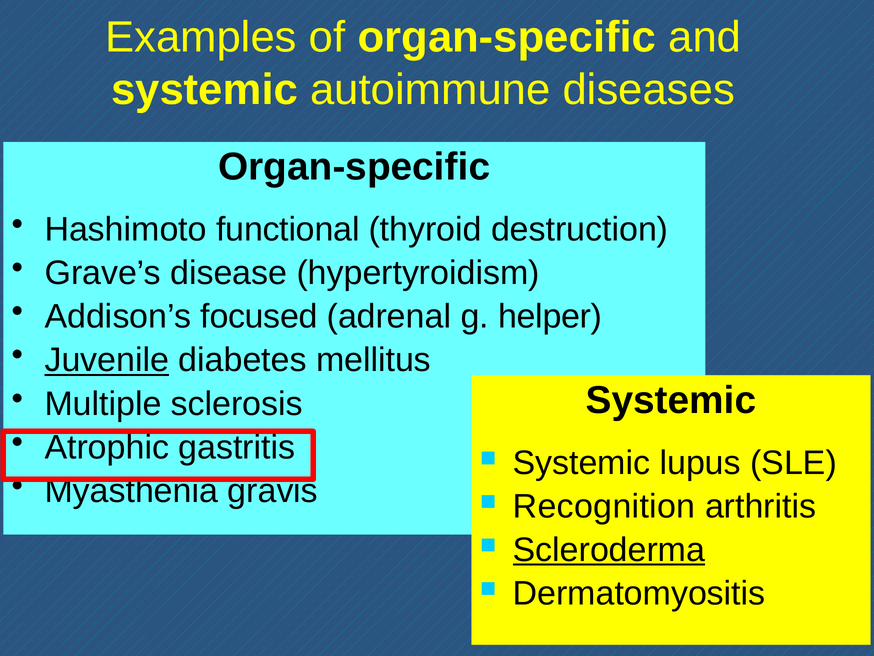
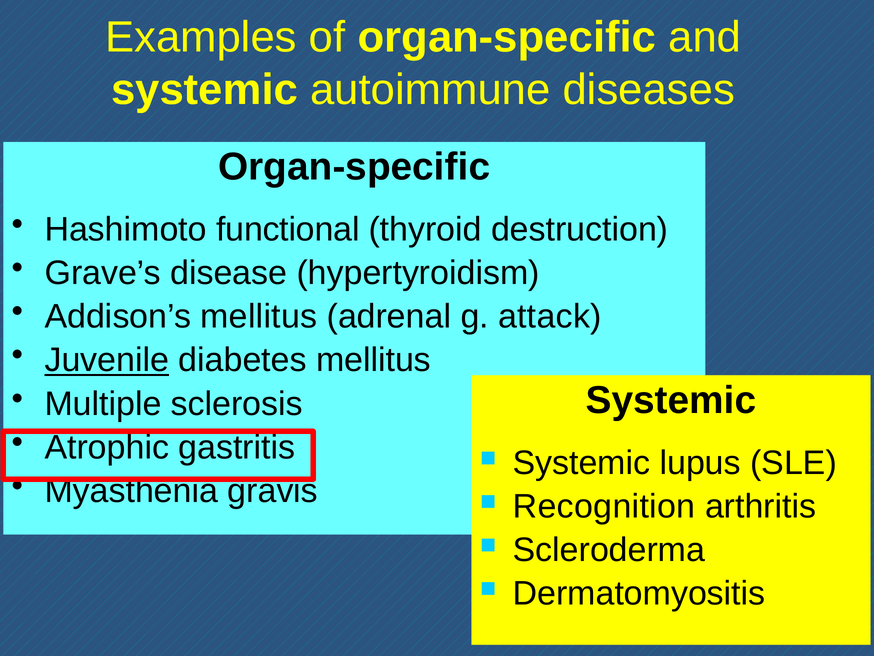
Addison’s focused: focused -> mellitus
helper: helper -> attack
Scleroderma underline: present -> none
